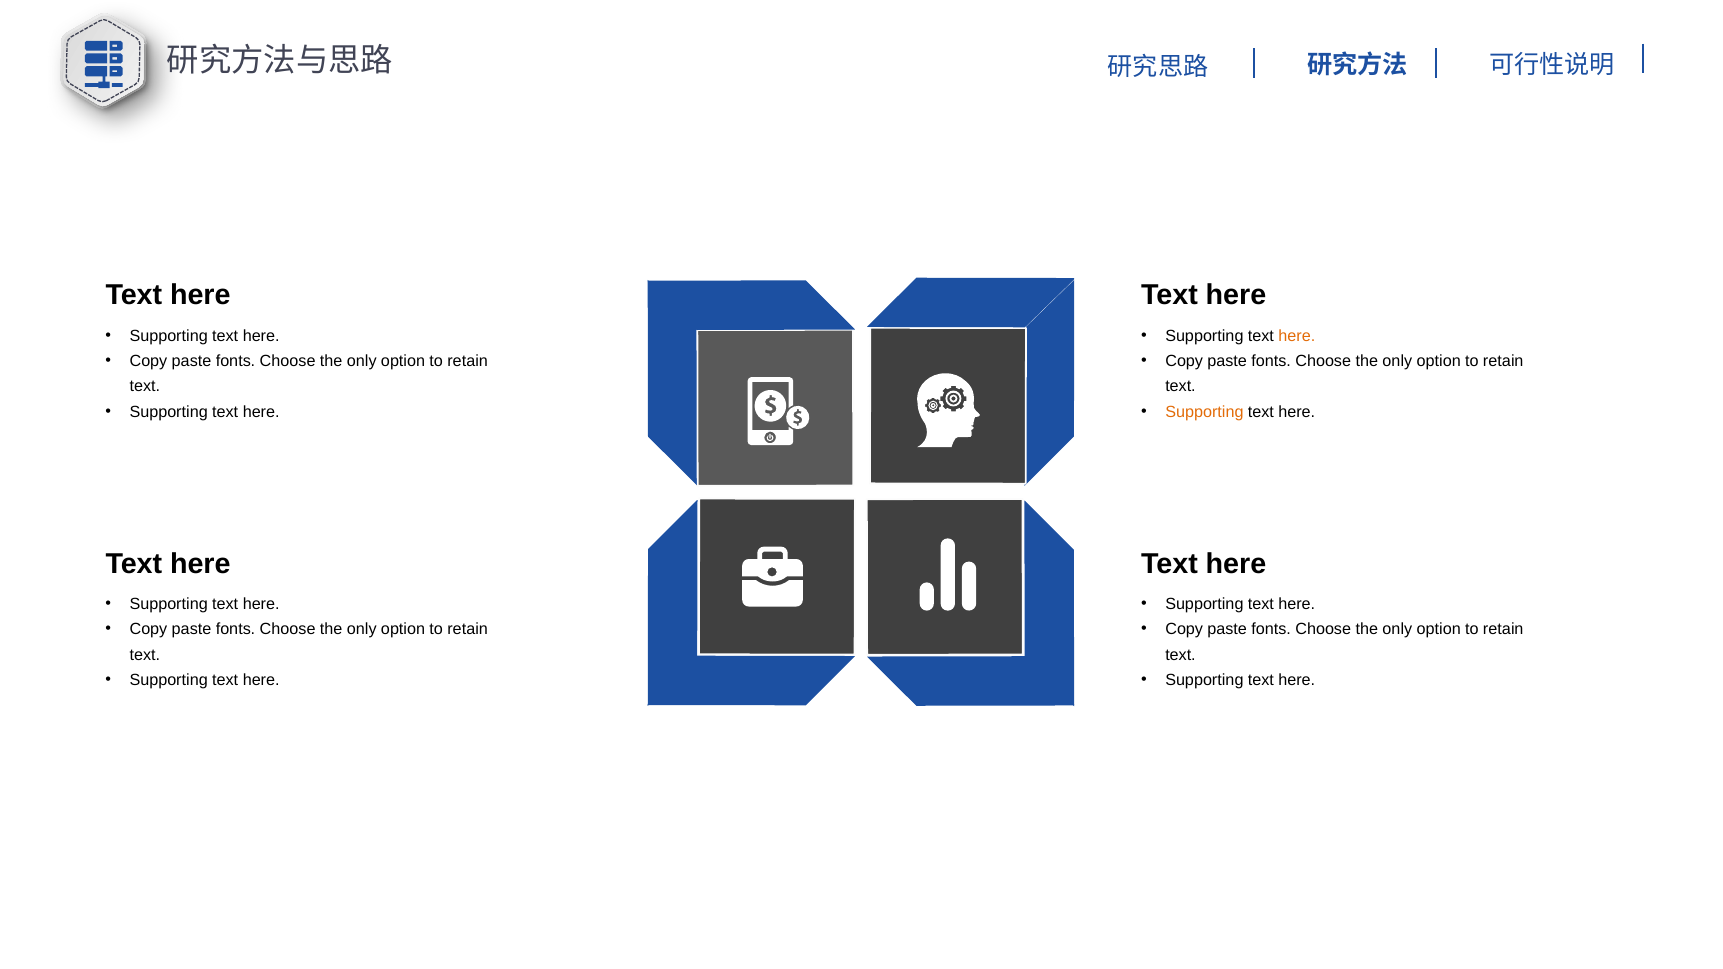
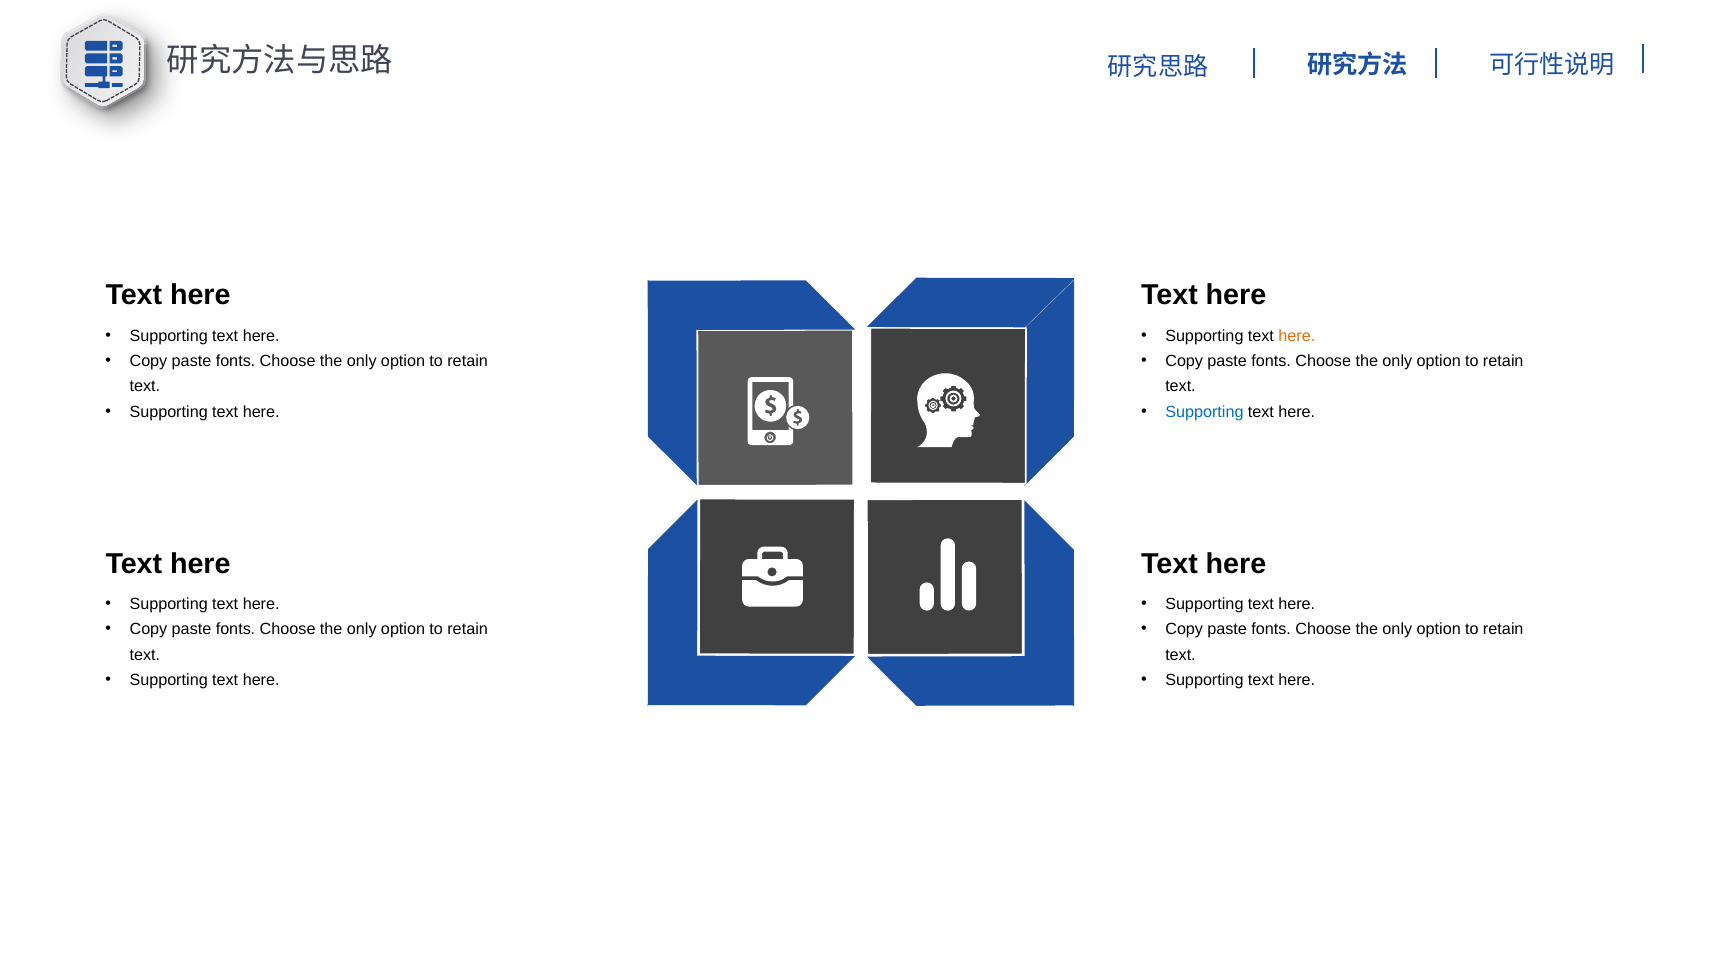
Supporting at (1204, 412) colour: orange -> blue
